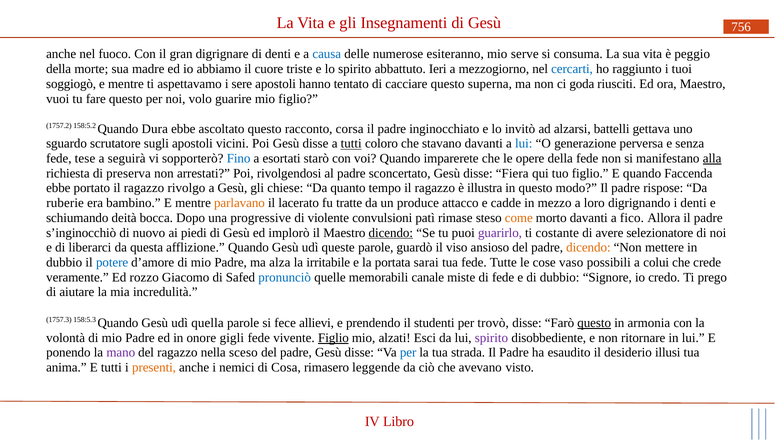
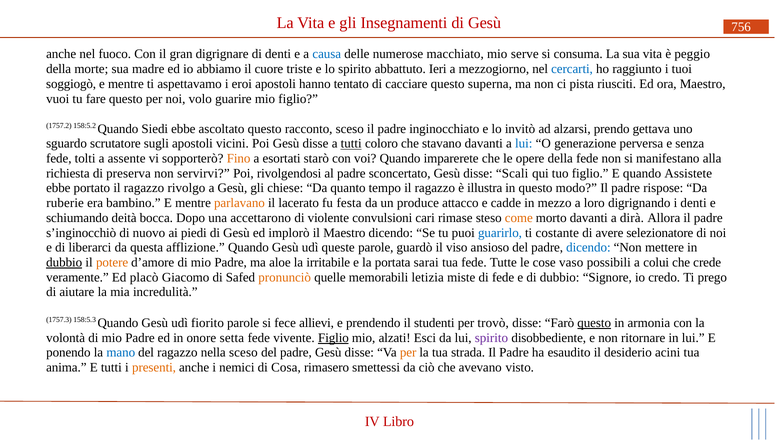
esiteranno: esiteranno -> macchiato
sere: sere -> eroi
goda: goda -> pista
Dura: Dura -> Siedi
racconto corsa: corsa -> sceso
battelli: battelli -> prendo
tese: tese -> tolti
seguirà: seguirà -> assente
Fino colour: blue -> orange
alla underline: present -> none
arrestati: arrestati -> servirvi
Fiera: Fiera -> Scali
Faccenda: Faccenda -> Assistete
tratte: tratte -> festa
progressive: progressive -> accettarono
patì: patì -> cari
fico: fico -> dirà
dicendo at (391, 233) underline: present -> none
guarirlo colour: purple -> blue
dicendo at (588, 248) colour: orange -> blue
dubbio at (64, 262) underline: none -> present
potere colour: blue -> orange
alza: alza -> aloe
rozzo: rozzo -> placò
pronunciò colour: blue -> orange
canale: canale -> letizia
quella: quella -> fiorito
gigli: gigli -> setta
mano colour: purple -> blue
per at (408, 353) colour: blue -> orange
illusi: illusi -> acini
leggende: leggende -> smettessi
